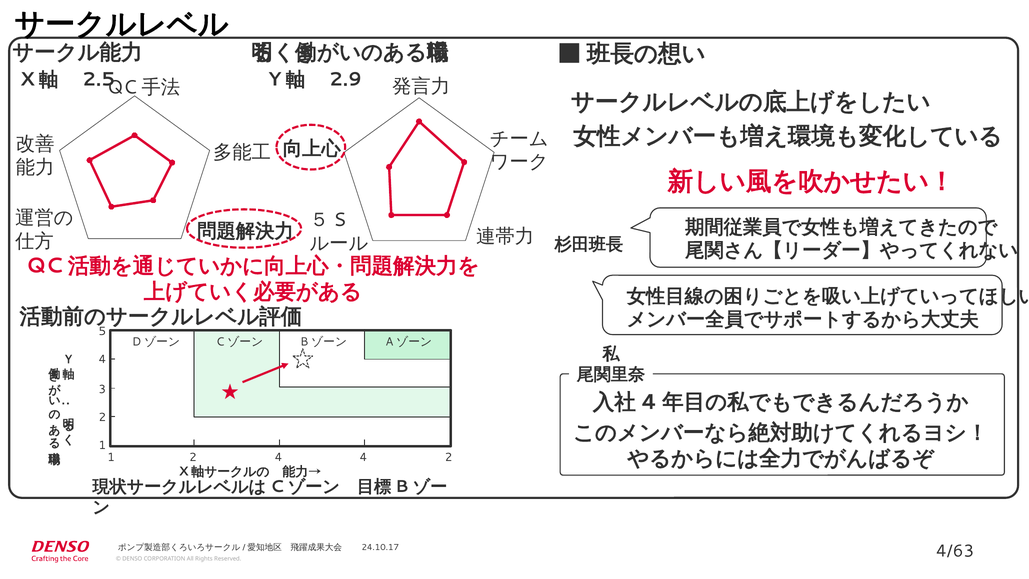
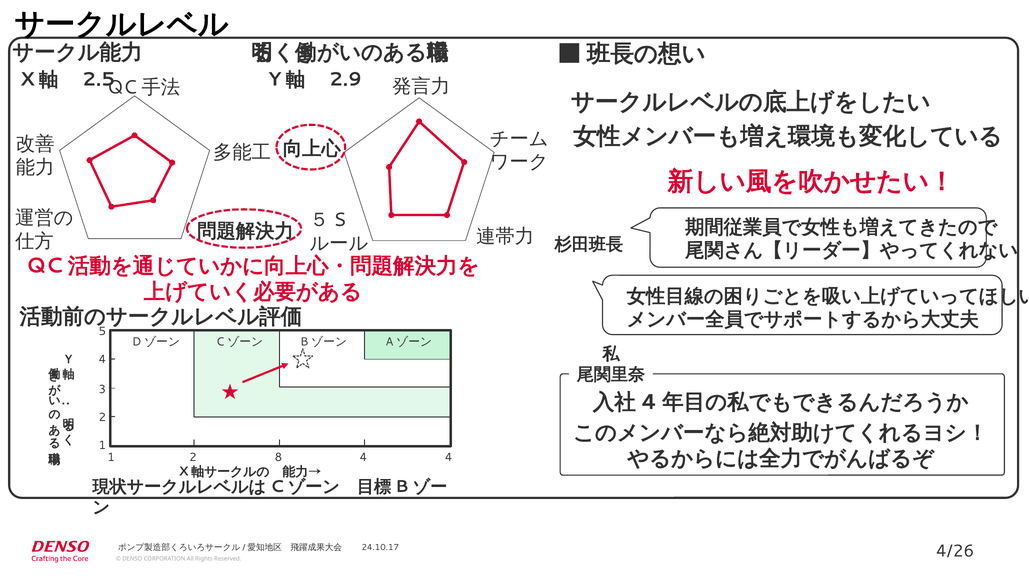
2 4: 4 -> 8
4 2: 2 -> 4
4/63: 4/63 -> 4/26
